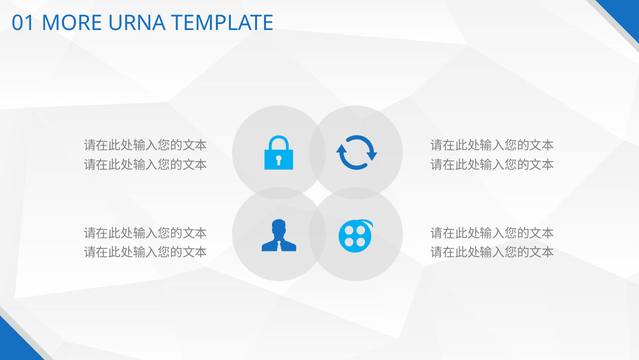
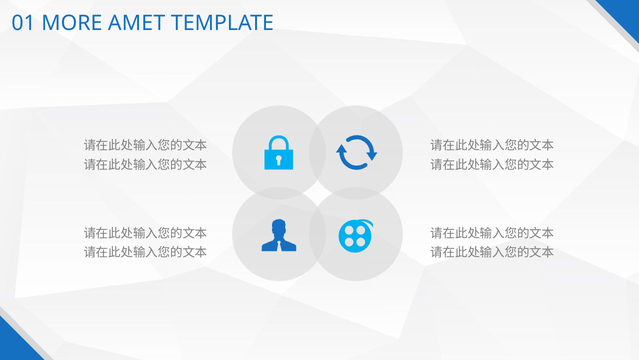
URNA: URNA -> AMET
